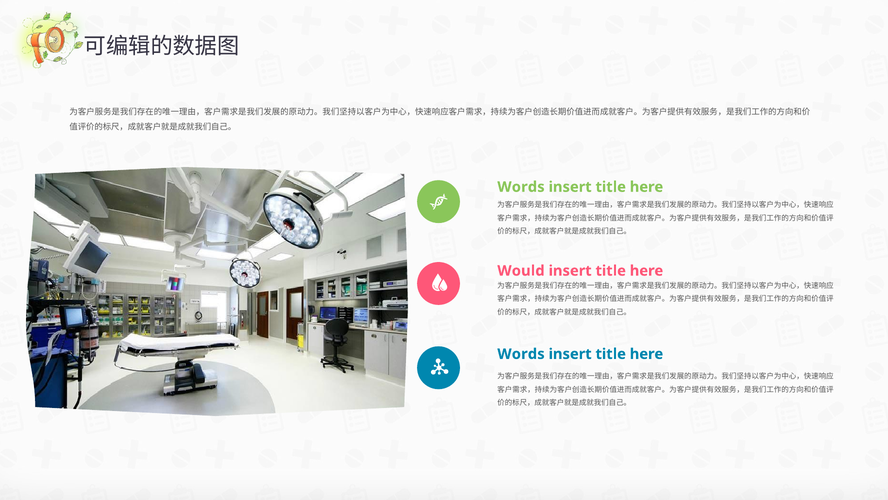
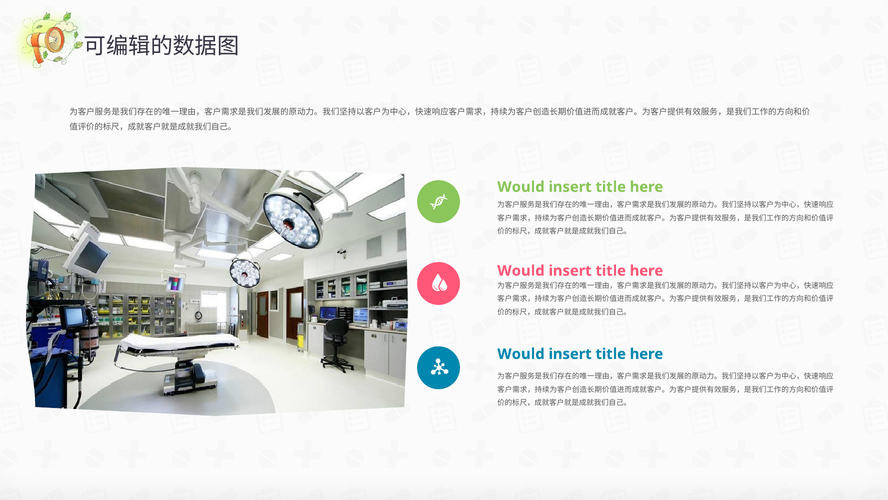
Words at (521, 187): Words -> Would
Words at (521, 354): Words -> Would
